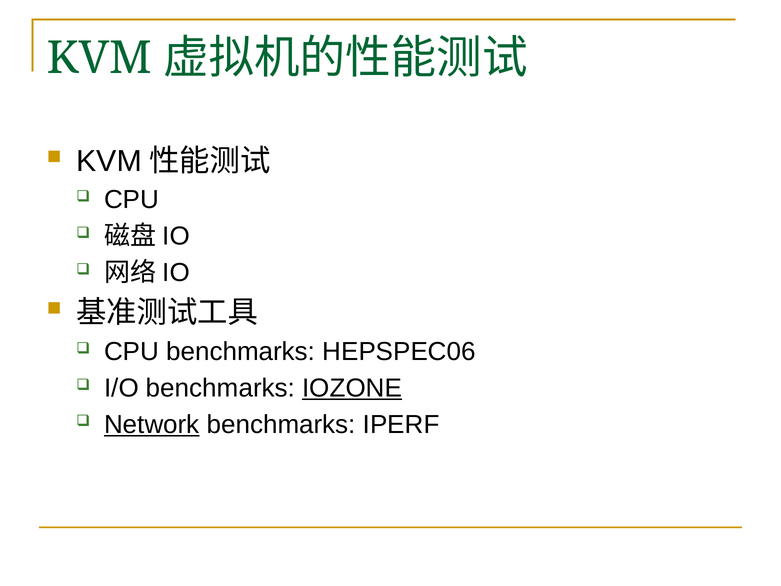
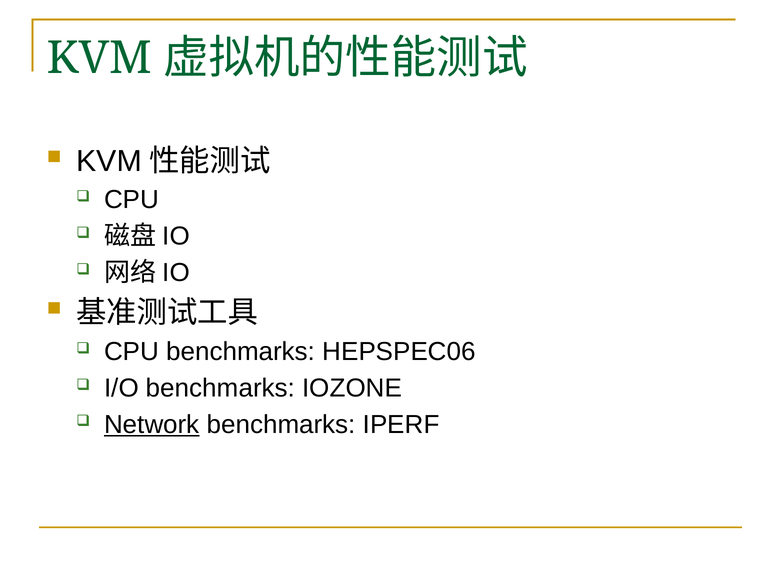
IOZONE underline: present -> none
